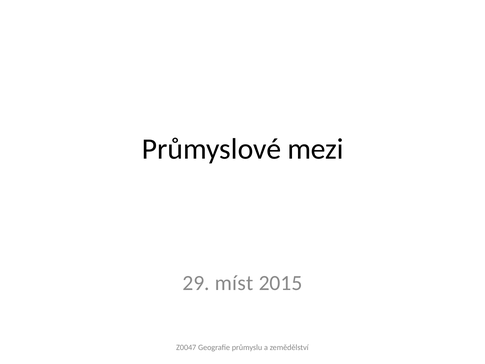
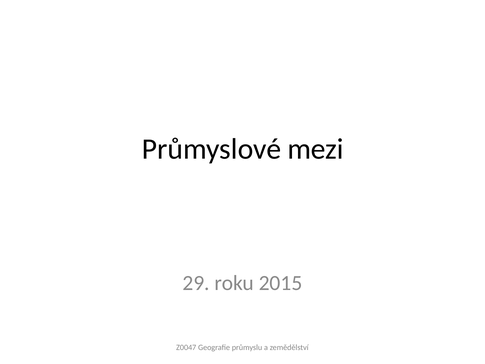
míst: míst -> roku
